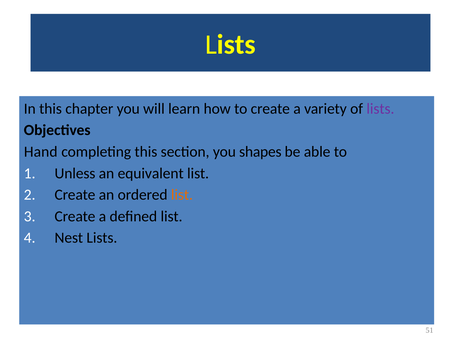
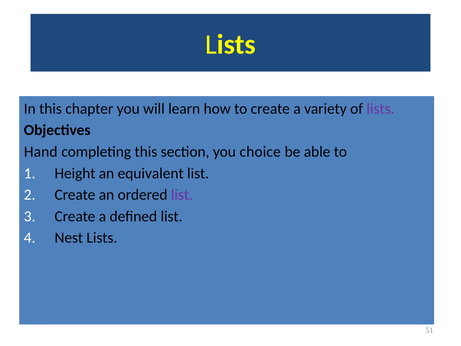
shapes: shapes -> choice
Unless: Unless -> Height
list at (182, 195) colour: orange -> purple
